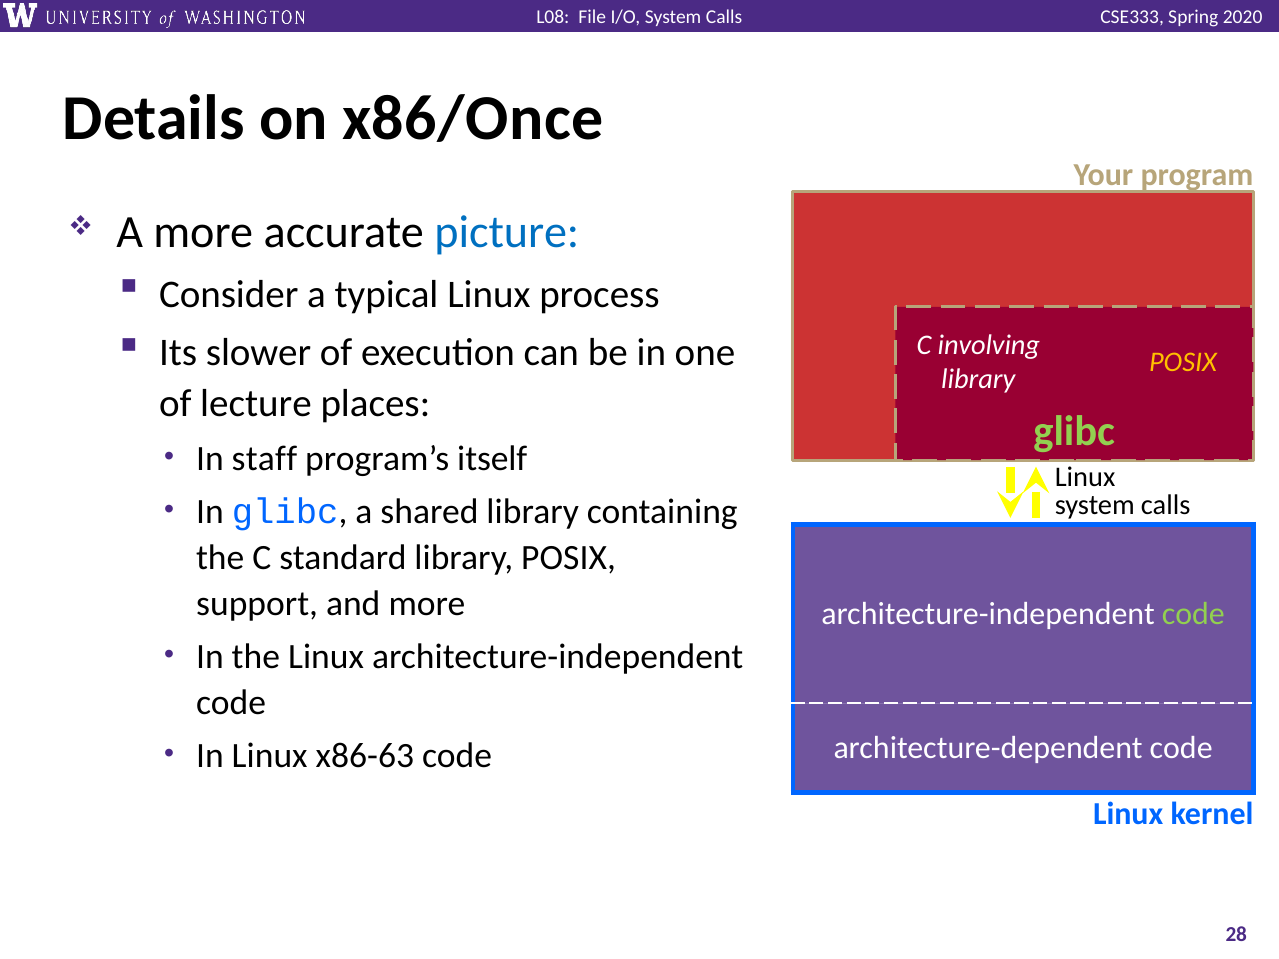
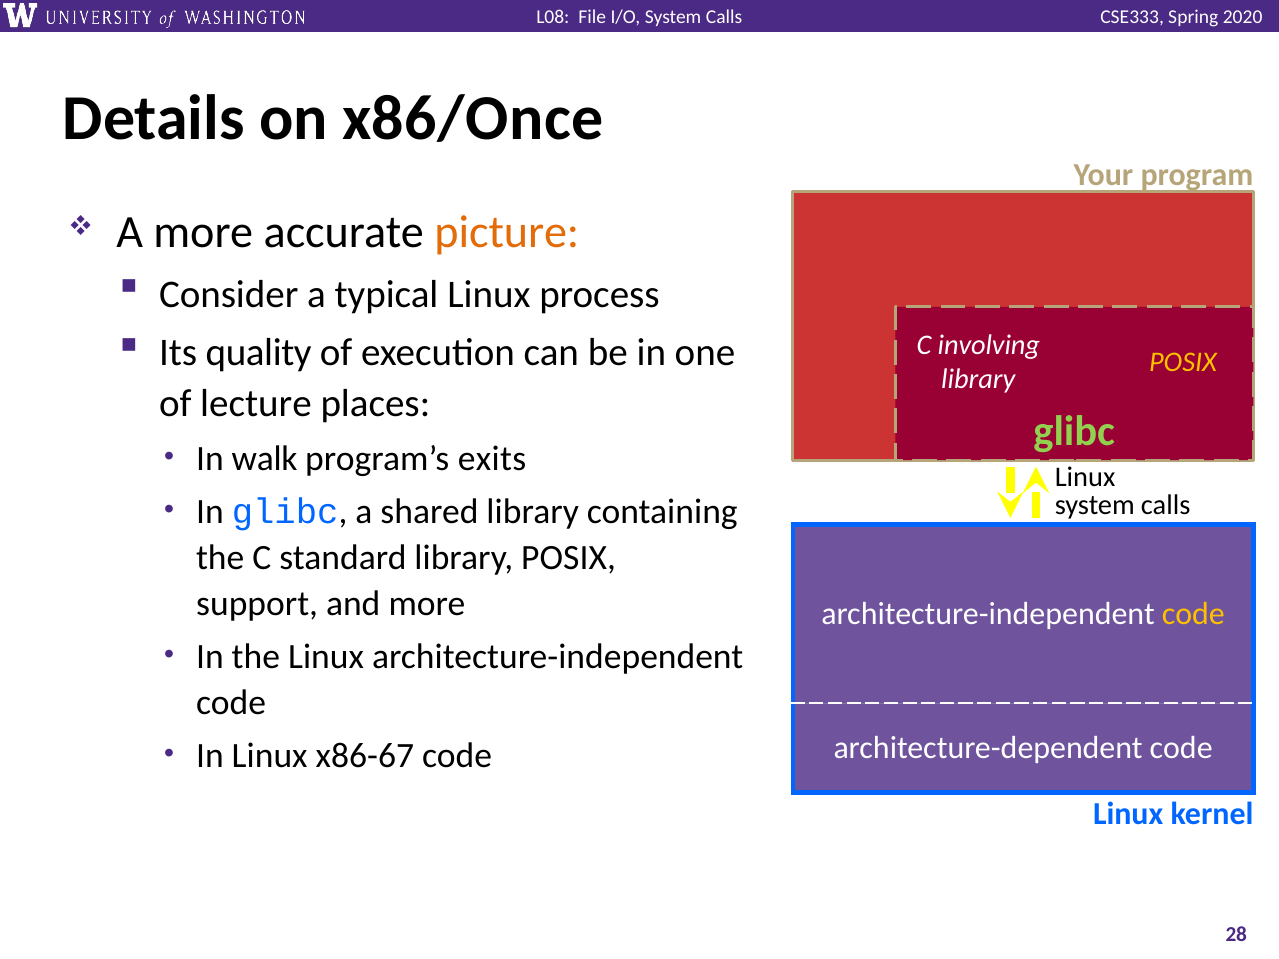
picture colour: blue -> orange
slower: slower -> quality
staff: staff -> walk
itself: itself -> exits
code at (1193, 614) colour: light green -> yellow
x86-63: x86-63 -> x86-67
